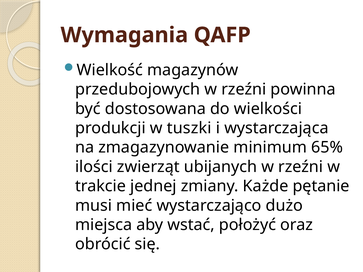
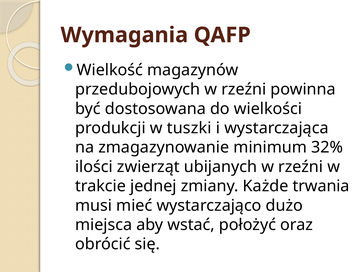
65%: 65% -> 32%
pętanie: pętanie -> trwania
